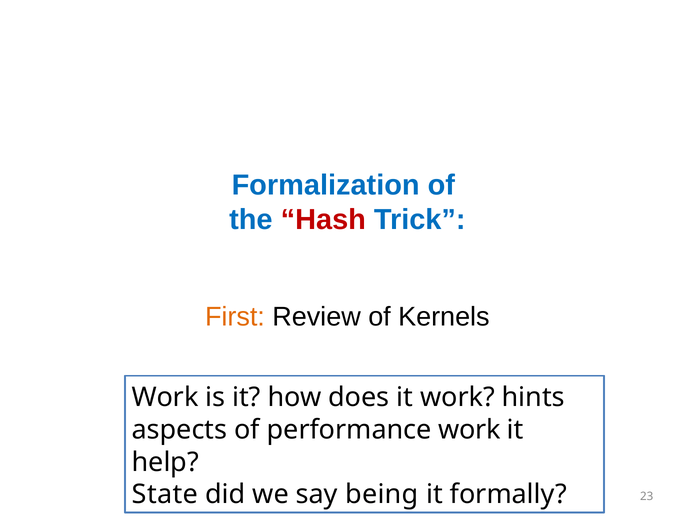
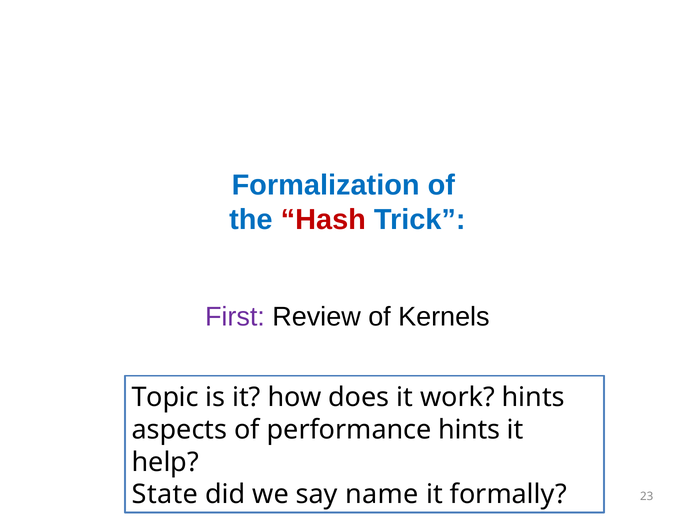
First colour: orange -> purple
Work at (165, 397): Work -> Topic
performance work: work -> hints
being: being -> name
